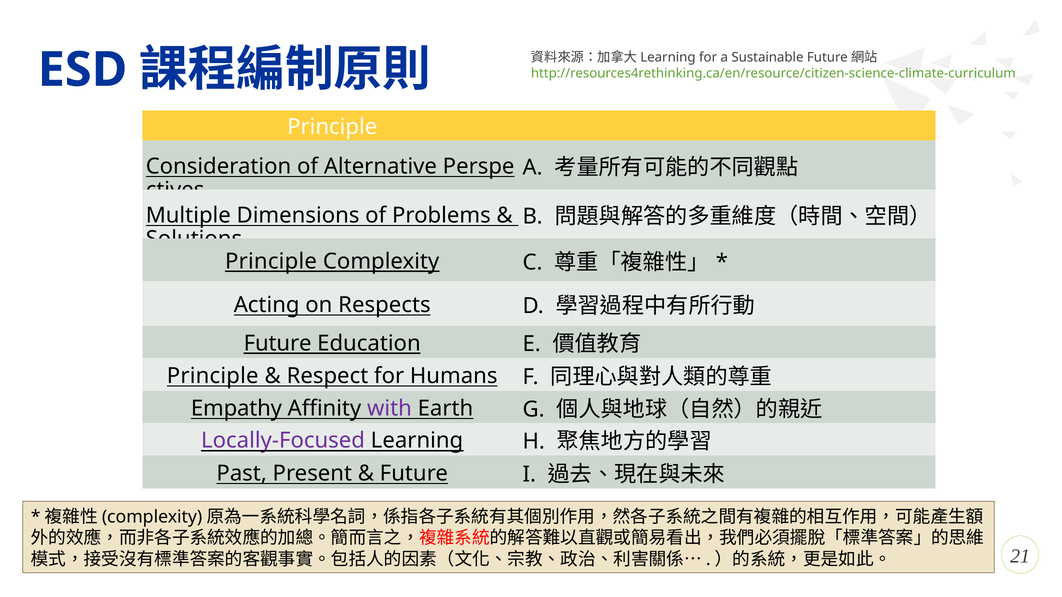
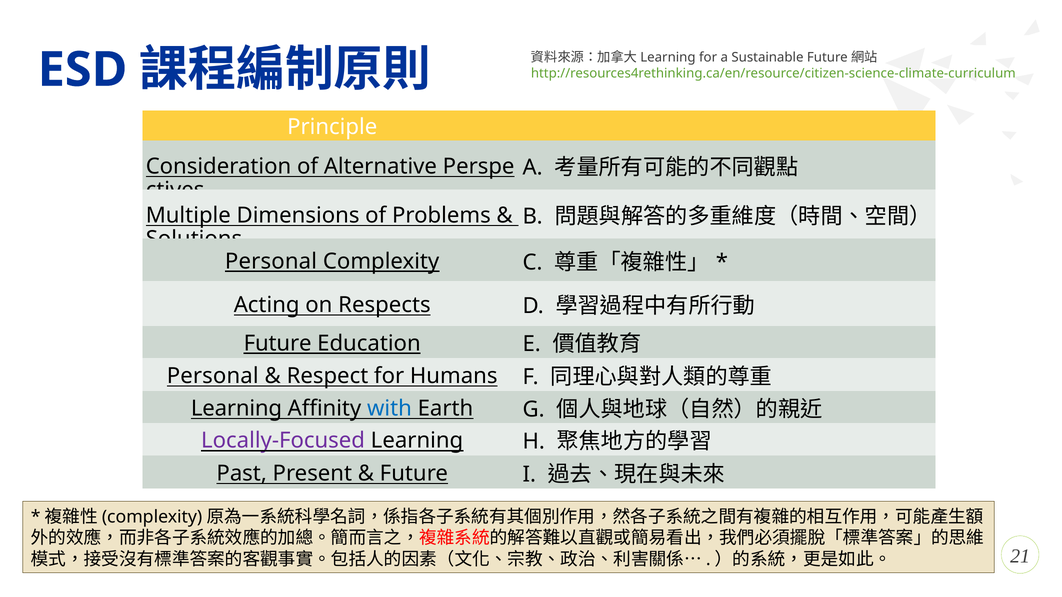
Principle at (271, 261): Principle -> Personal
Principle at (213, 376): Principle -> Personal
Empathy at (236, 409): Empathy -> Learning
with colour: purple -> blue
